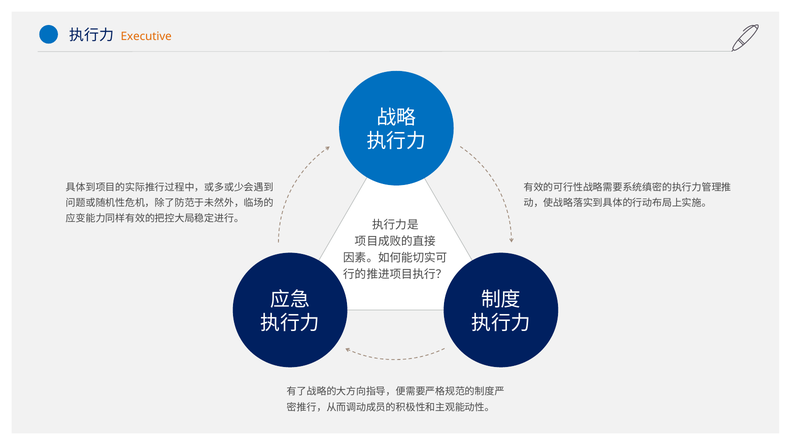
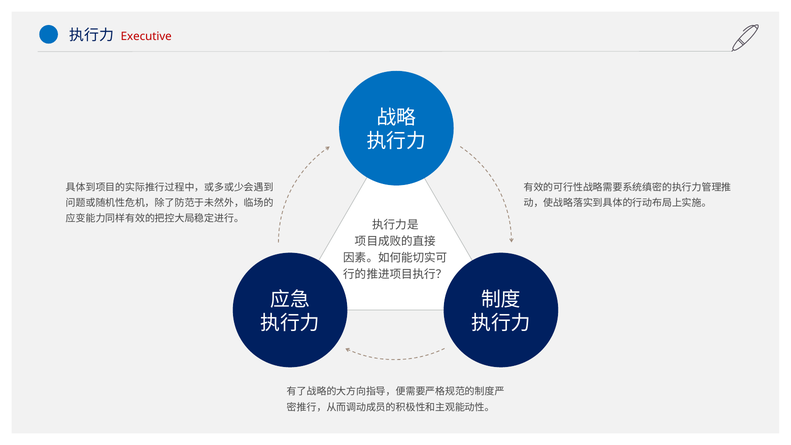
Executive colour: orange -> red
